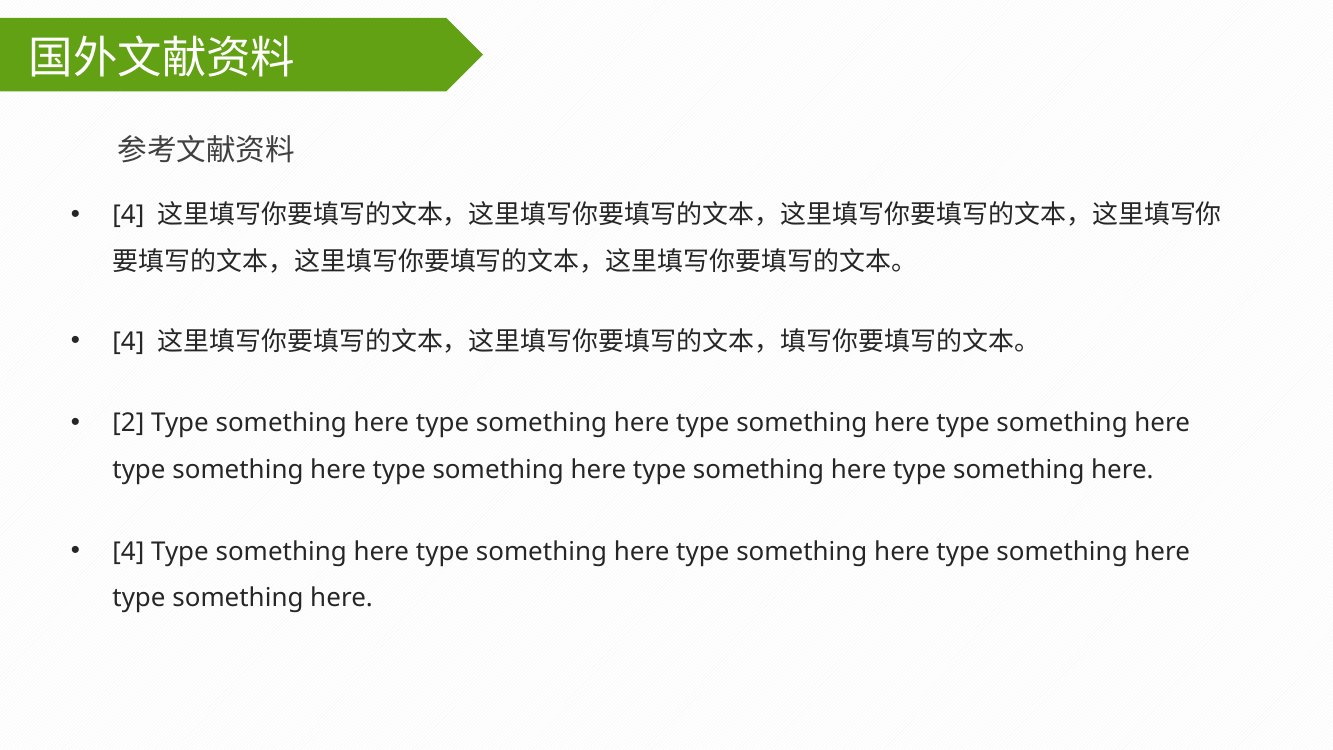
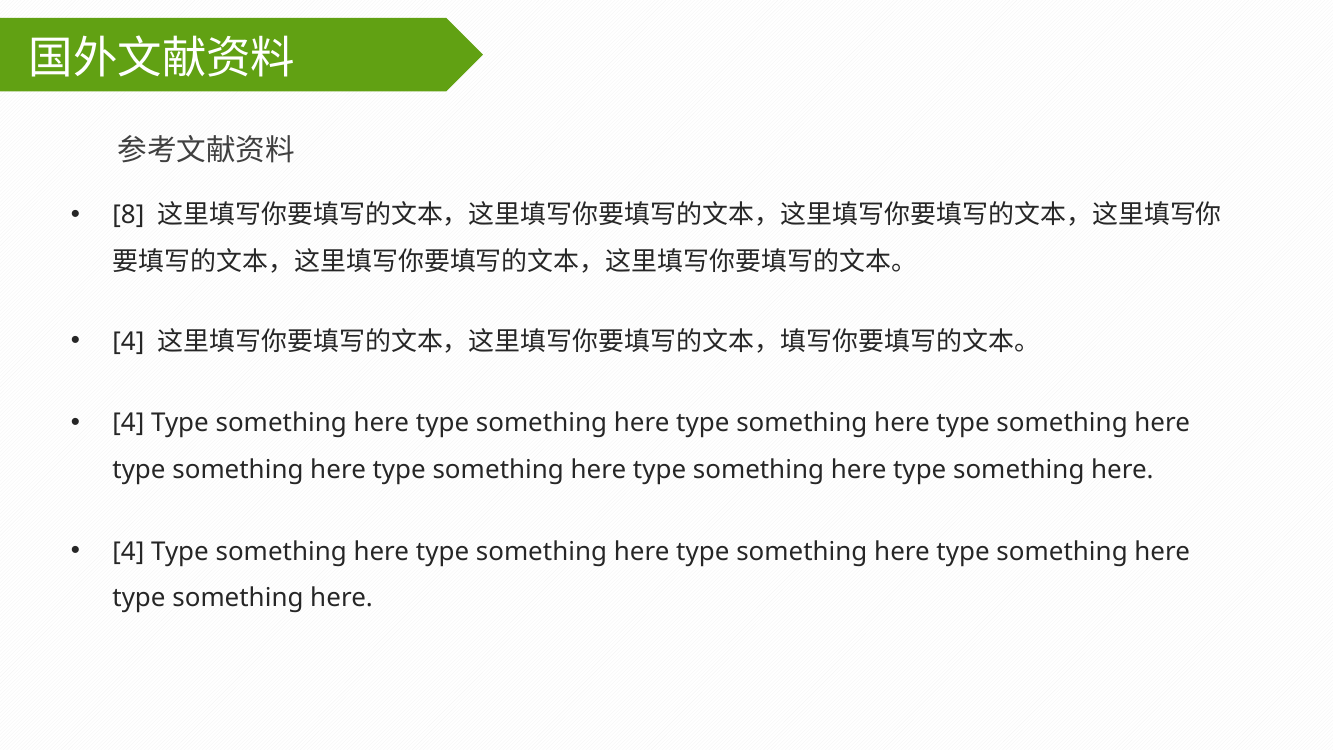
4 at (128, 215): 4 -> 8
2 at (128, 423): 2 -> 4
